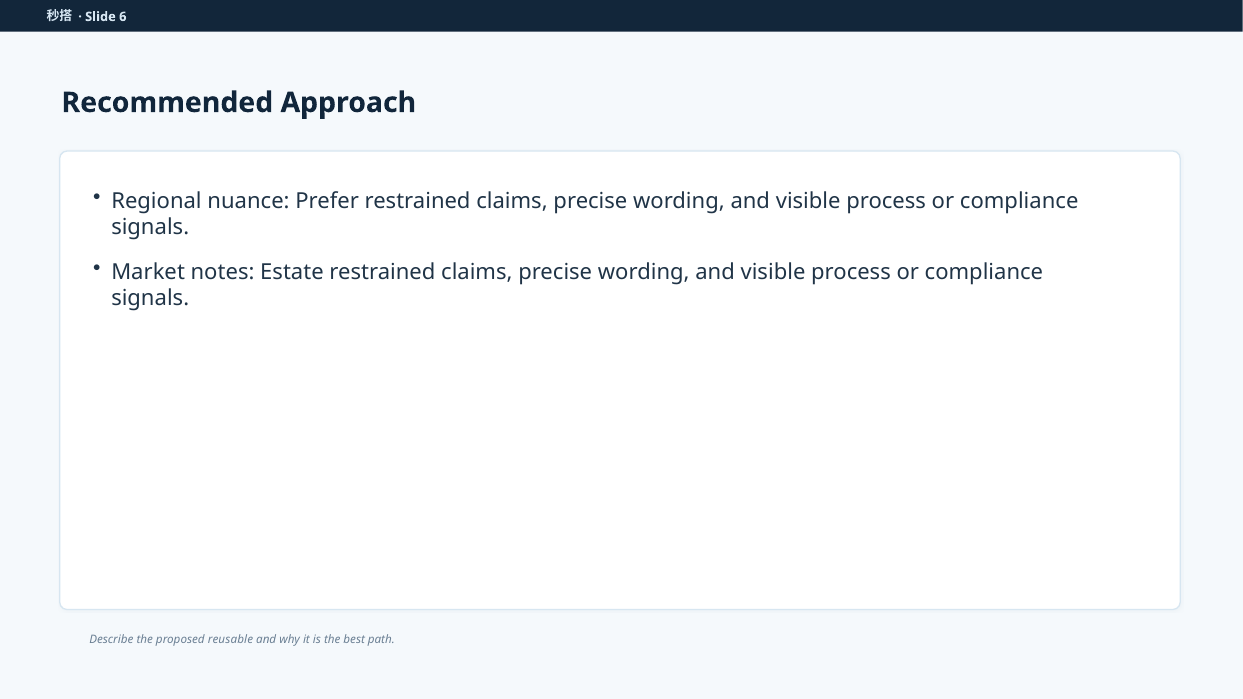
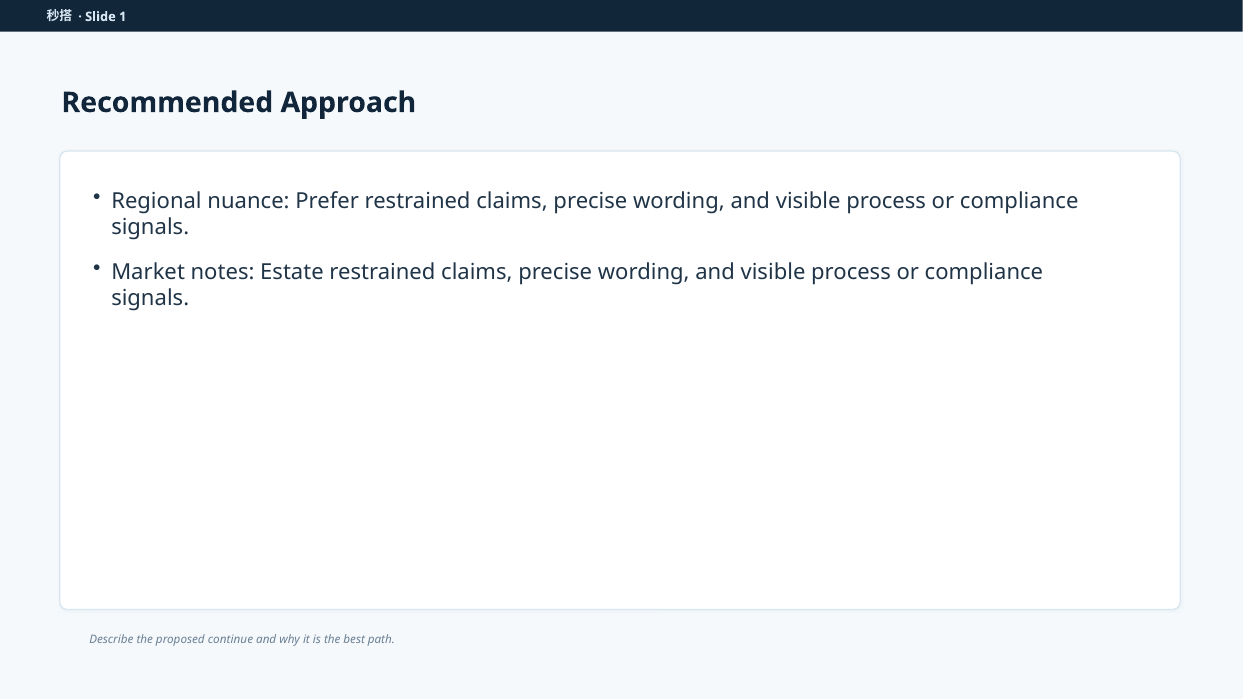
6: 6 -> 1
reusable: reusable -> continue
